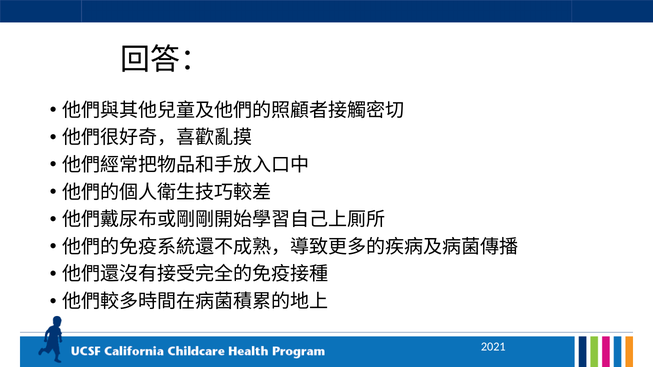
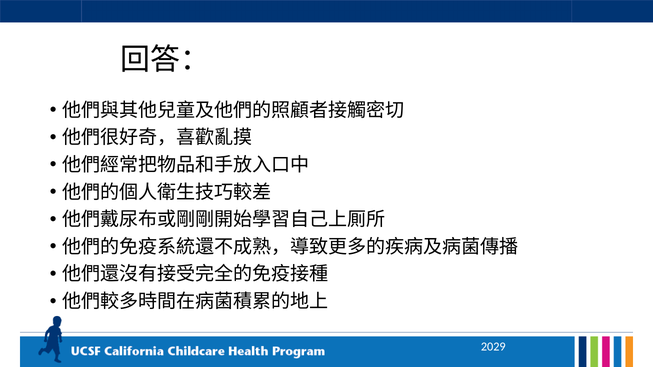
2021: 2021 -> 2029
